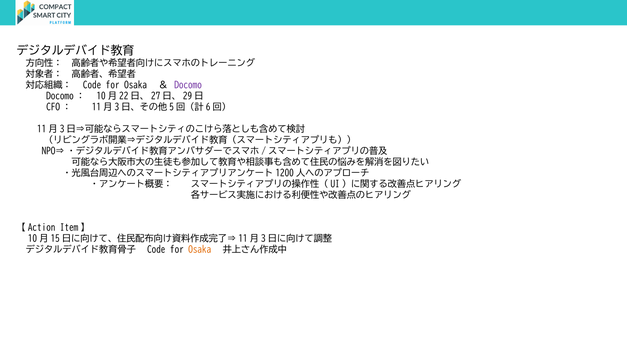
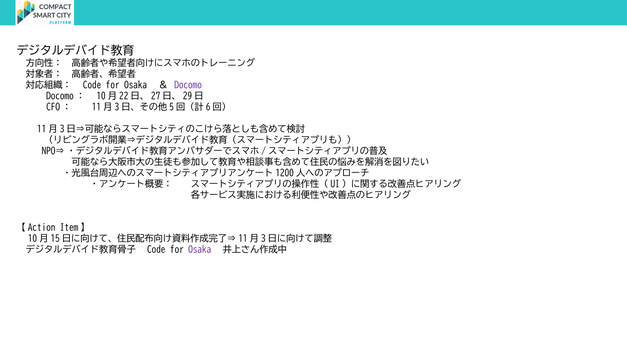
Osaka at (200, 250) colour: orange -> purple
